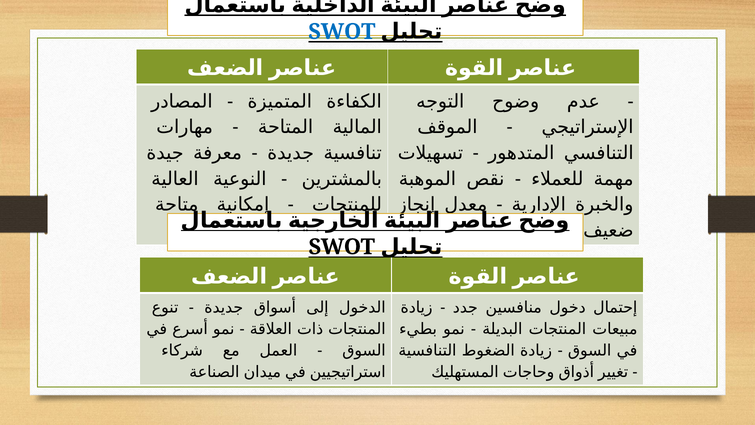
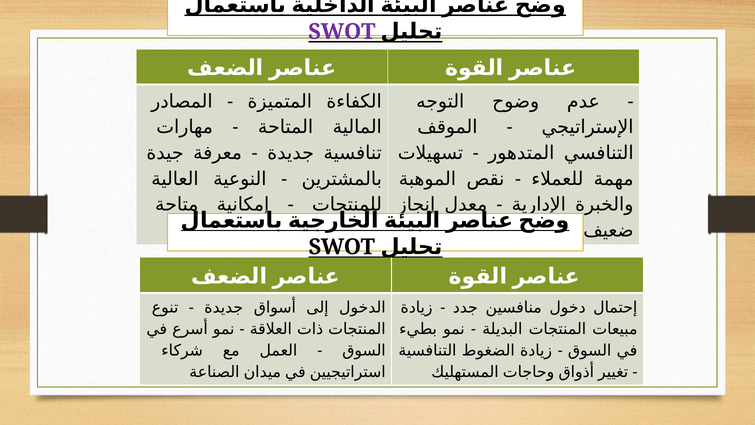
SWOT at (342, 32) colour: blue -> purple
